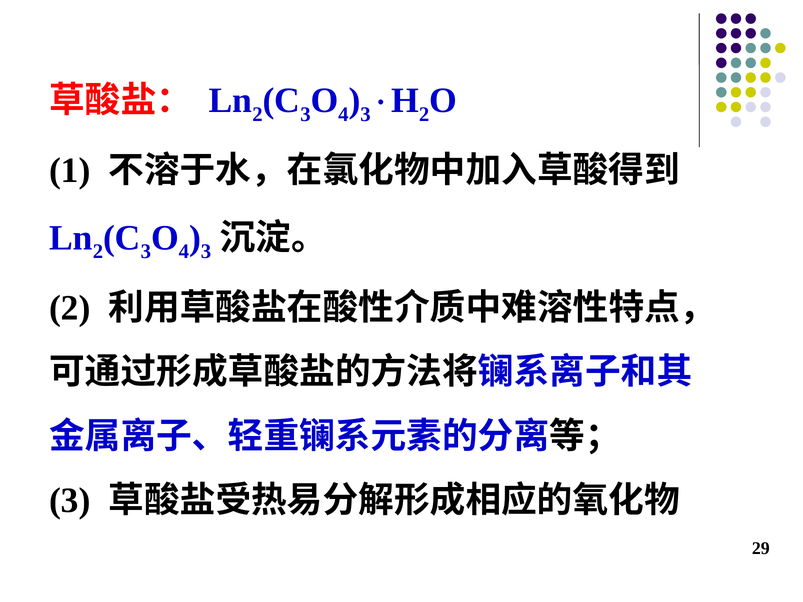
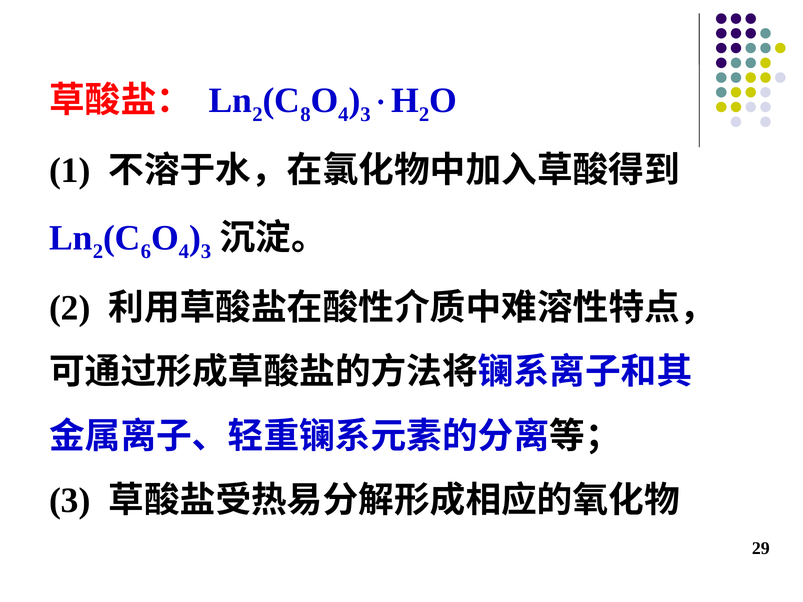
3 at (305, 114): 3 -> 8
3 at (146, 252): 3 -> 6
